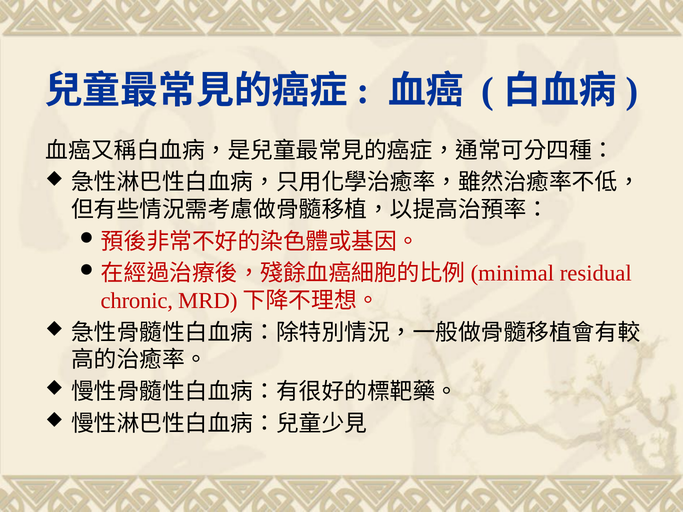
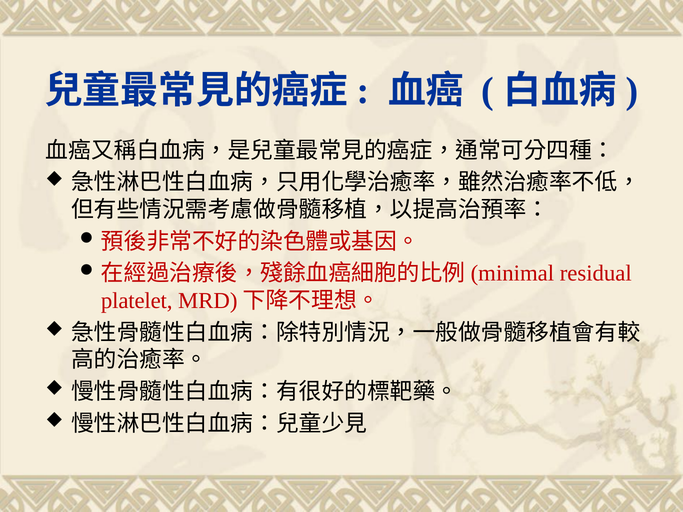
chronic: chronic -> platelet
